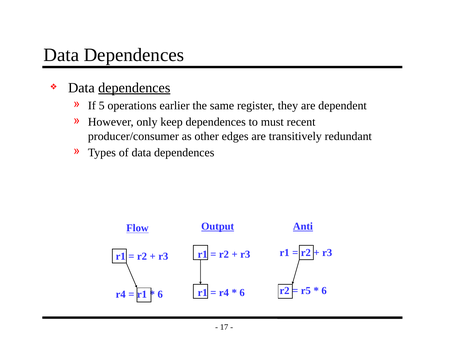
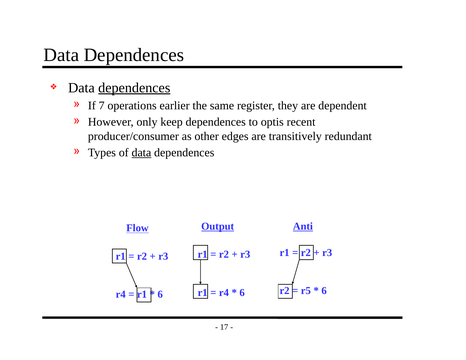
5: 5 -> 7
must: must -> optis
data at (141, 153) underline: none -> present
